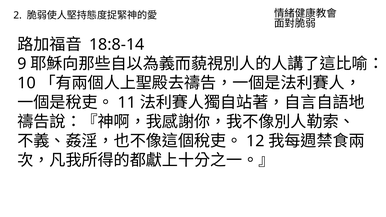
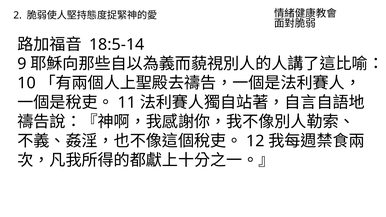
18:8-14: 18:8-14 -> 18:5-14
